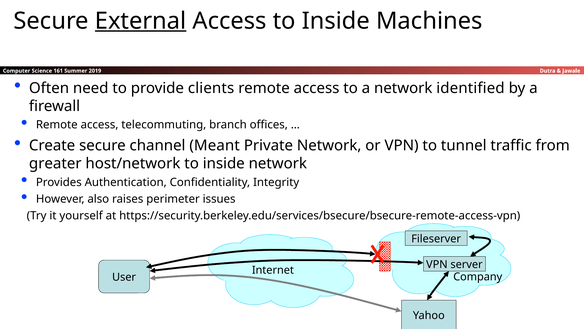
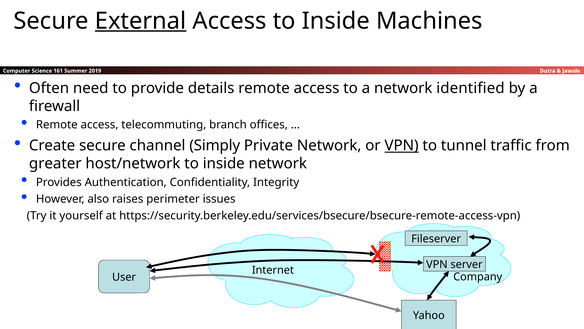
clients: clients -> details
Meant: Meant -> Simply
VPN at (402, 145) underline: none -> present
